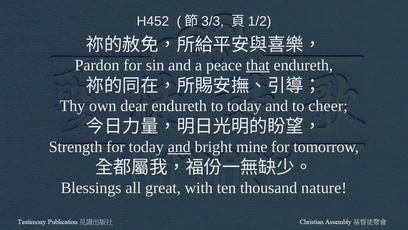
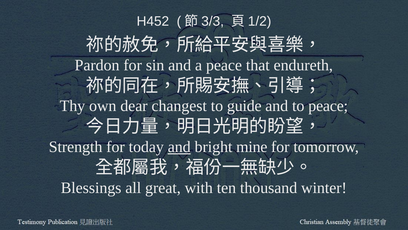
that underline: present -> none
dear endureth: endureth -> changest
to today: today -> guide
to cheer: cheer -> peace
nature: nature -> winter
